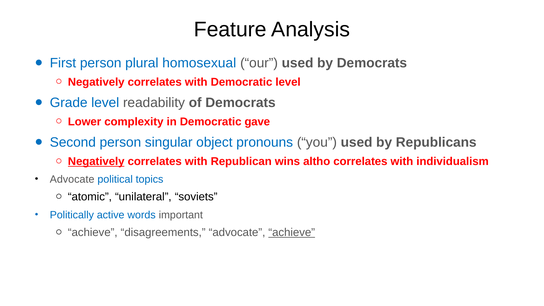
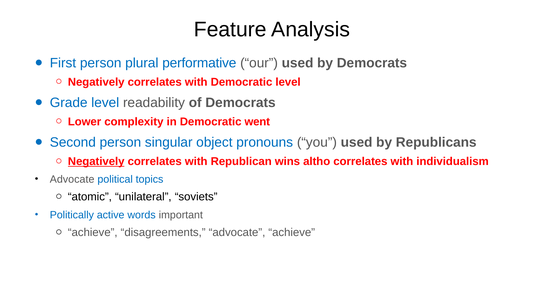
homosexual: homosexual -> performative
gave: gave -> went
achieve at (292, 232) underline: present -> none
